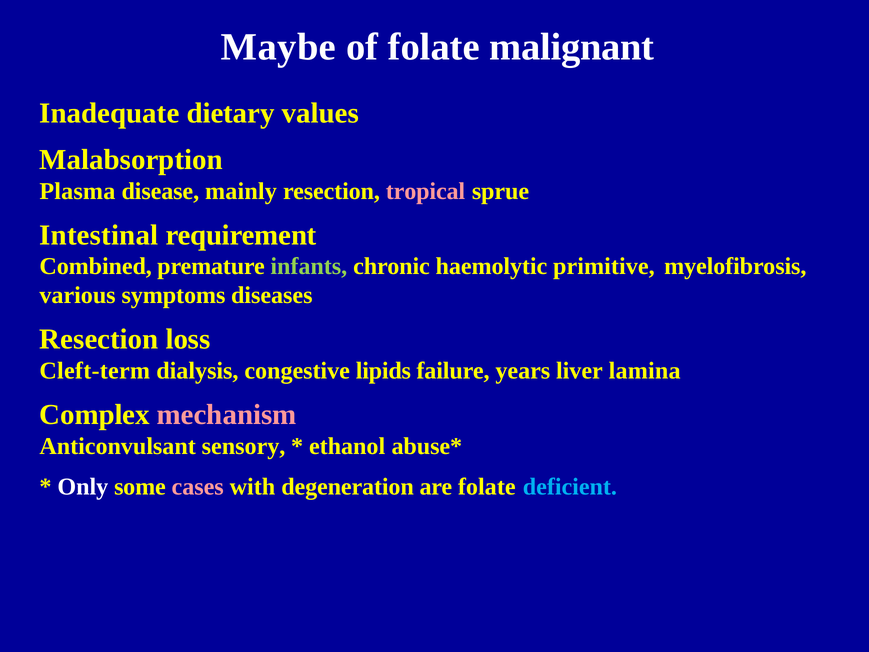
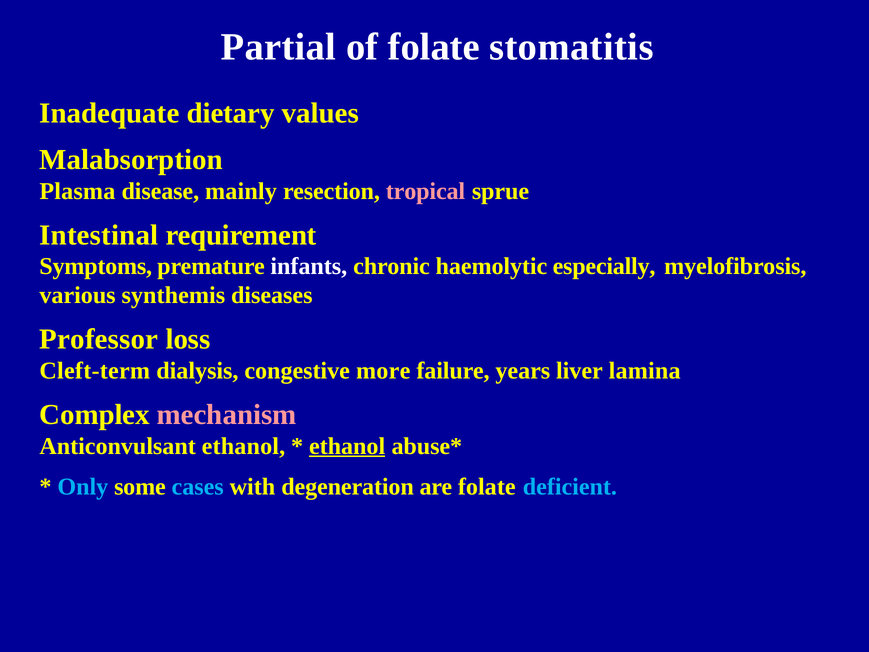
Maybe: Maybe -> Partial
malignant: malignant -> stomatitis
Combined: Combined -> Symptoms
infants colour: light green -> white
primitive: primitive -> especially
symptoms: symptoms -> synthemis
Resection at (99, 339): Resection -> Professor
lipids: lipids -> more
Anticonvulsant sensory: sensory -> ethanol
ethanol at (347, 446) underline: none -> present
Only colour: white -> light blue
cases colour: pink -> light blue
